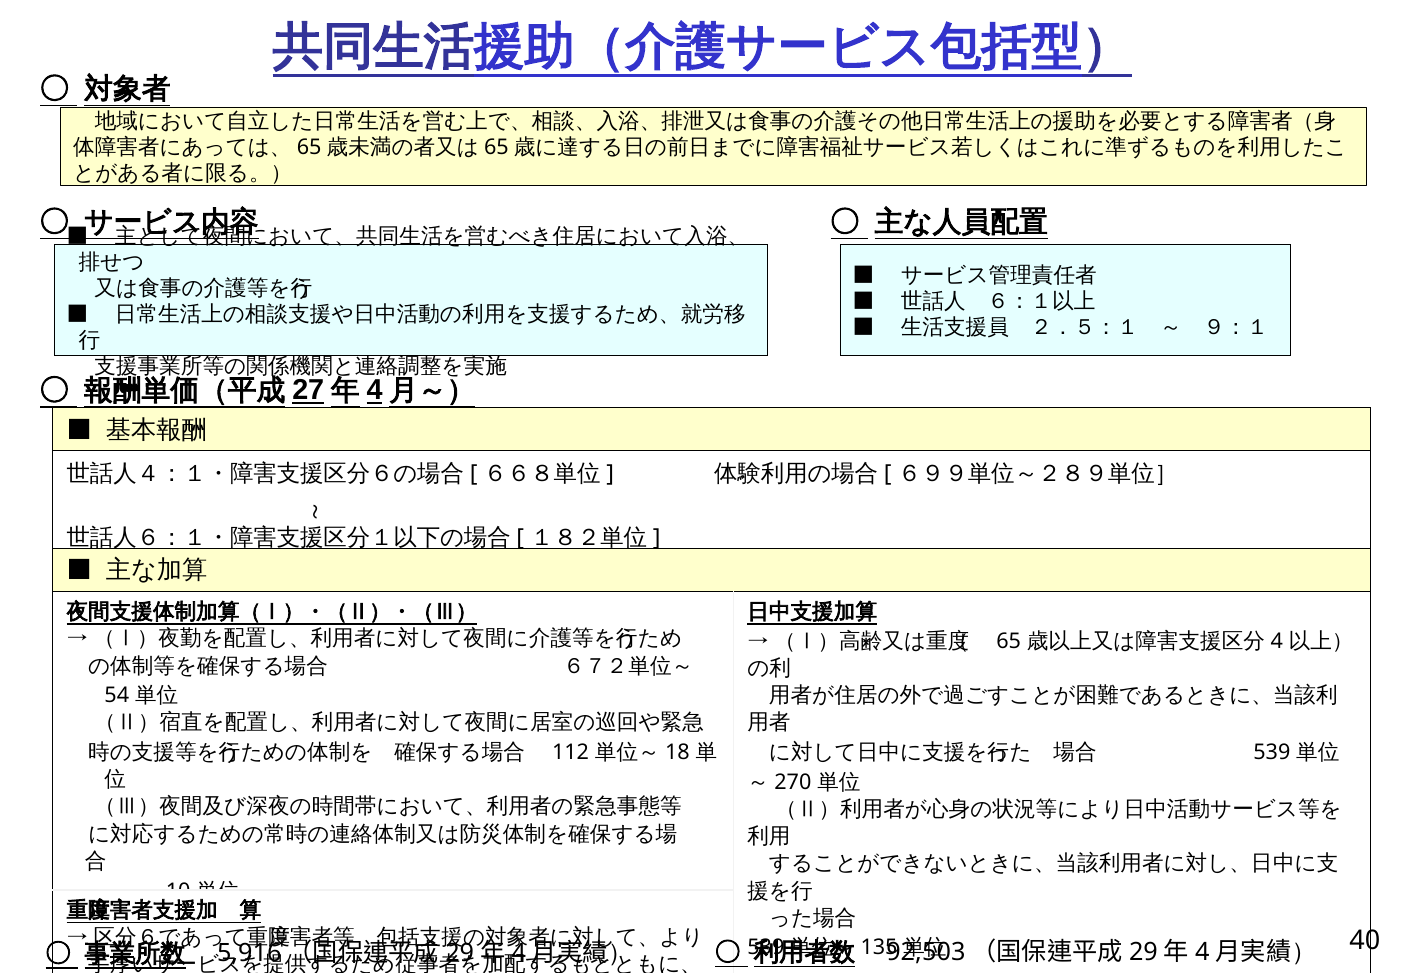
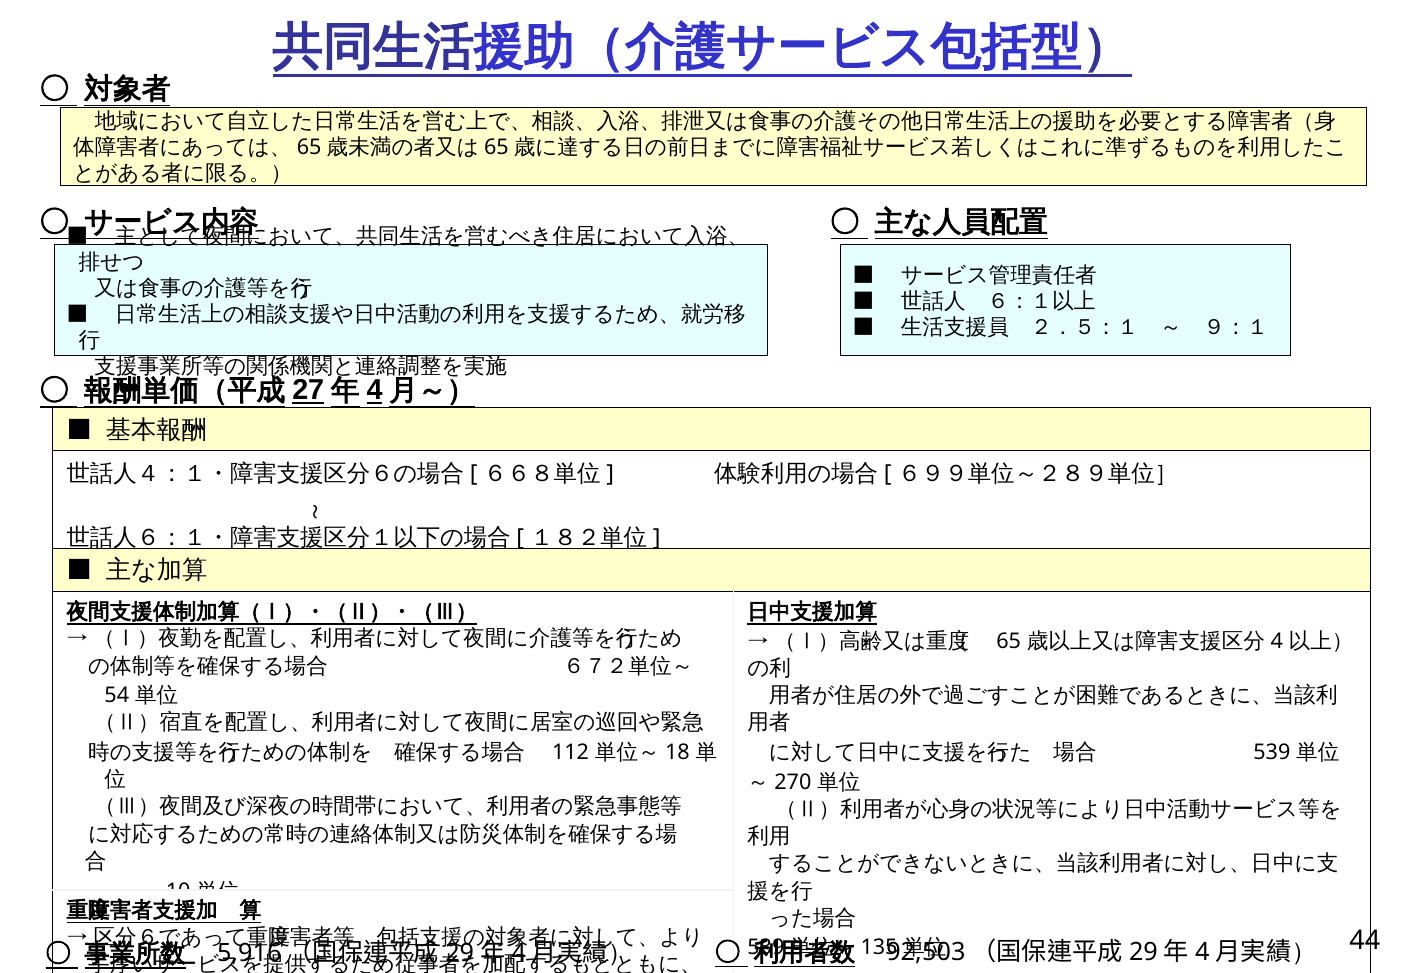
40: 40 -> 44
